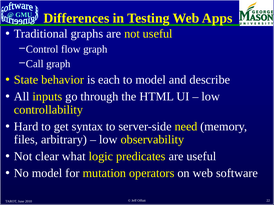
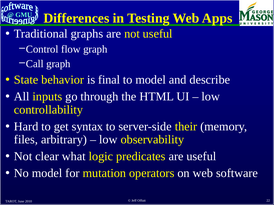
each: each -> final
need: need -> their
